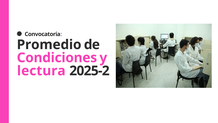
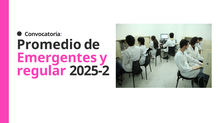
Condiciones: Condiciones -> Emergentes
lectura: lectura -> regular
